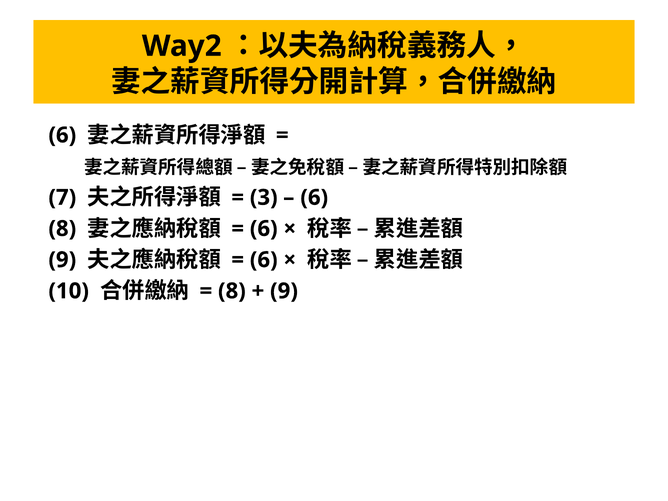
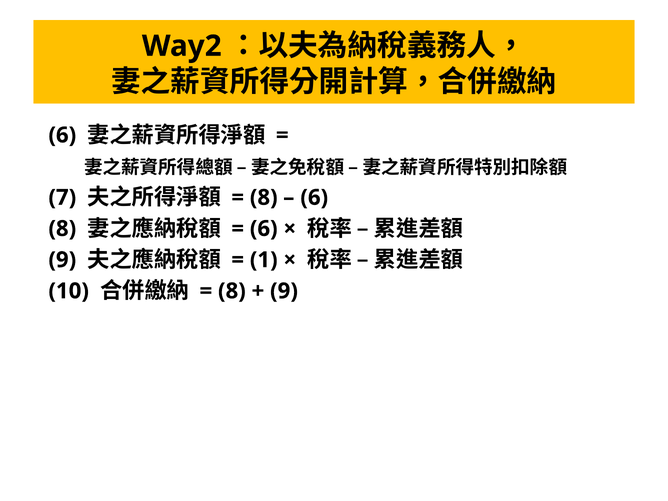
3 at (264, 197): 3 -> 8
6 at (264, 260): 6 -> 1
